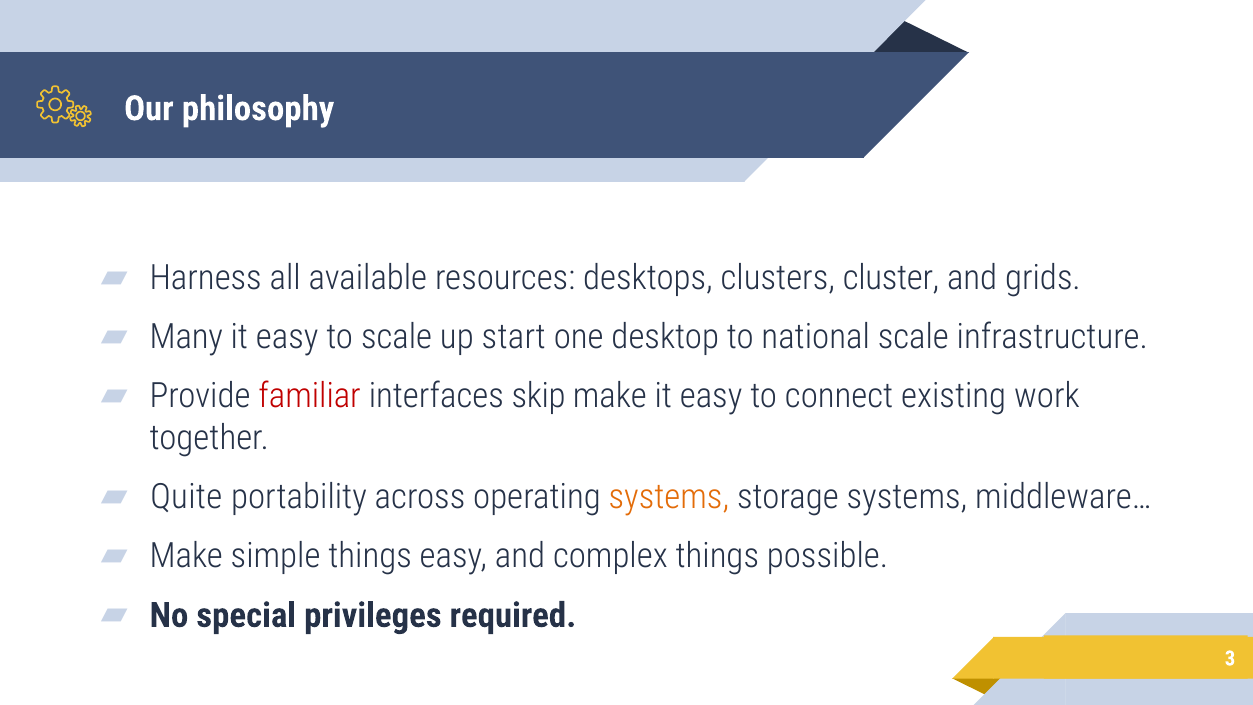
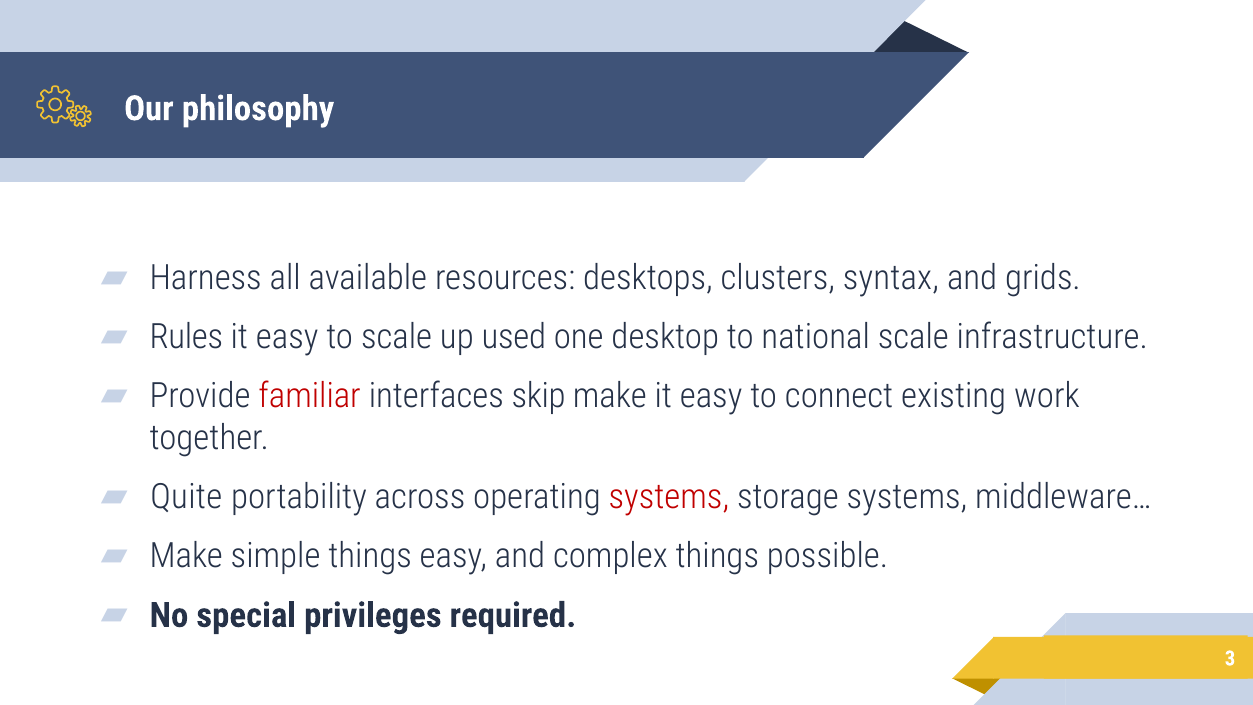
cluster: cluster -> syntax
Many: Many -> Rules
start: start -> used
systems at (669, 497) colour: orange -> red
